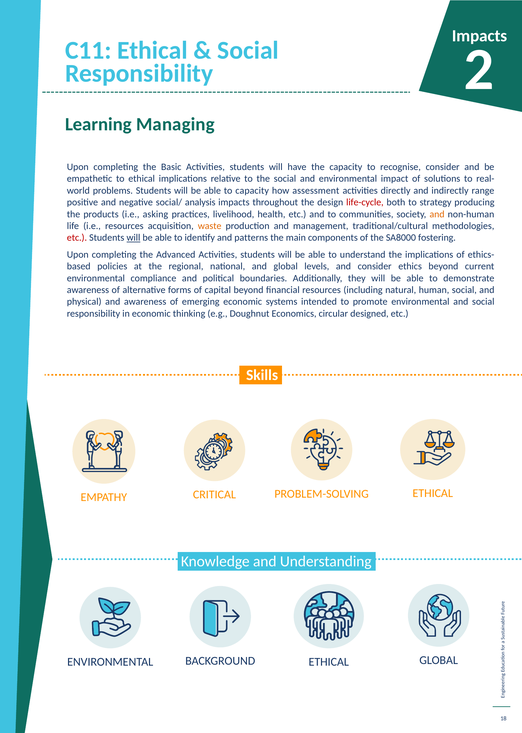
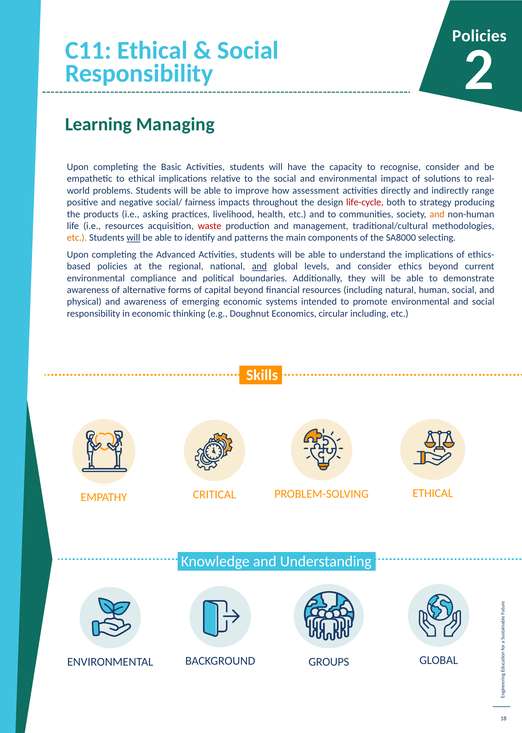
Impacts at (479, 36): Impacts -> Policies
to capacity: capacity -> improve
analysis: analysis -> fairness
waste colour: orange -> red
etc at (77, 237) colour: red -> orange
fostering: fostering -> selecting
and at (259, 266) underline: none -> present
circular designed: designed -> including
ETHICAL at (329, 661): ETHICAL -> GROUPS
